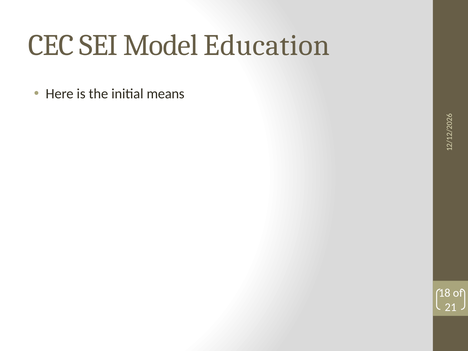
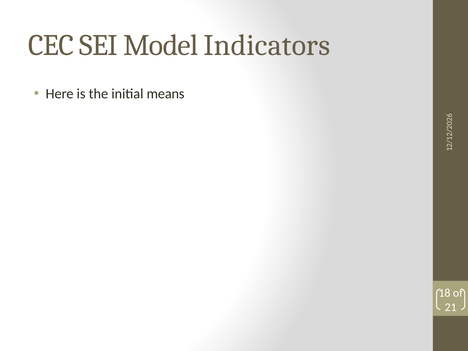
Education: Education -> Indicators
